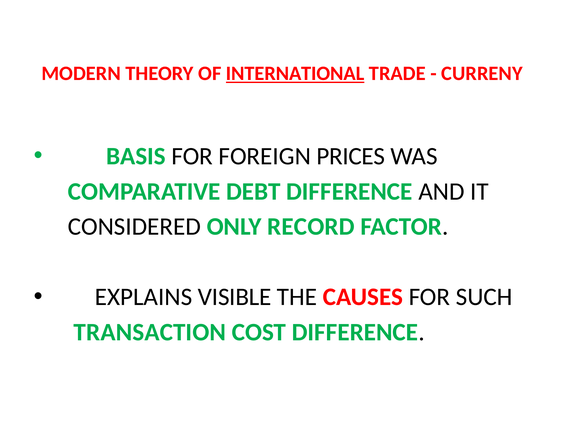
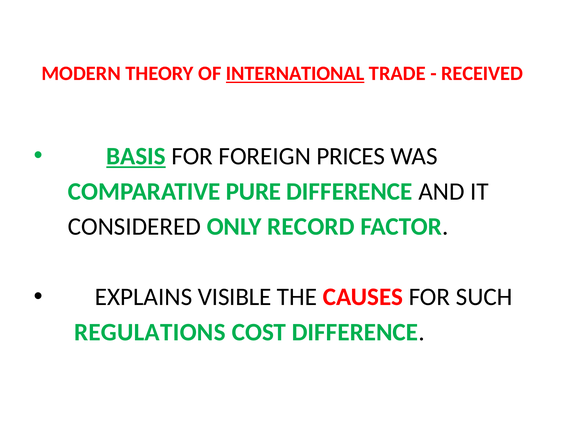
CURRENY: CURRENY -> RECEIVED
BASIS underline: none -> present
DEBT: DEBT -> PURE
TRANSACTION: TRANSACTION -> REGULATIONS
